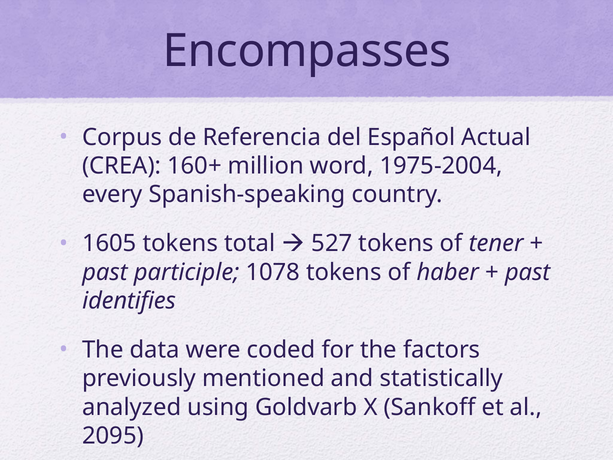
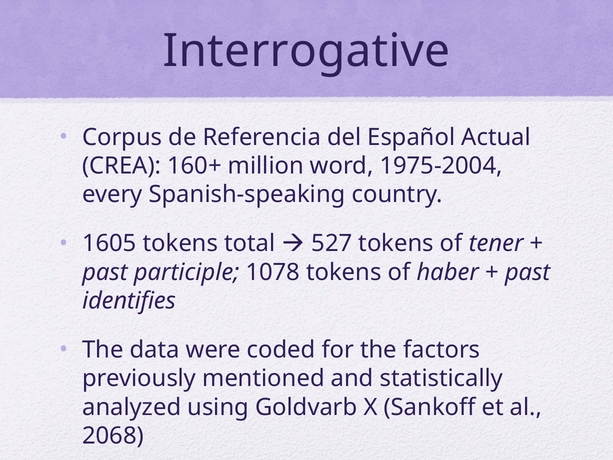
Encompasses: Encompasses -> Interrogative
2095: 2095 -> 2068
